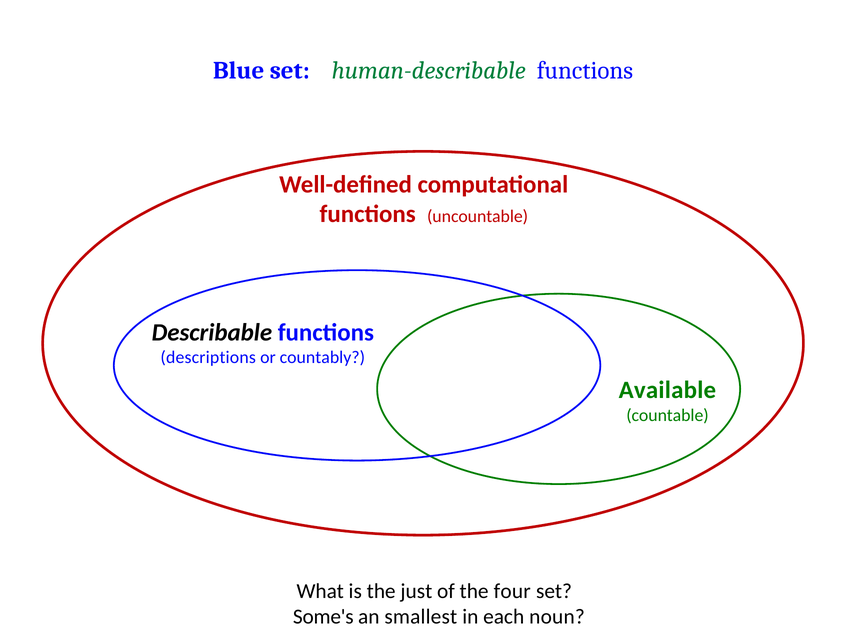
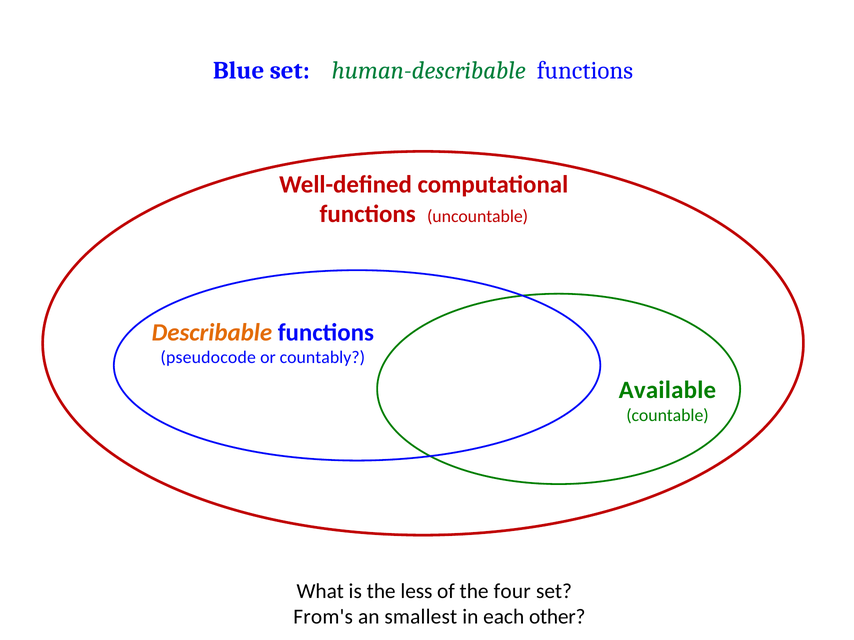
Describable colour: black -> orange
descriptions: descriptions -> pseudocode
just: just -> less
Some's: Some's -> From's
noun: noun -> other
